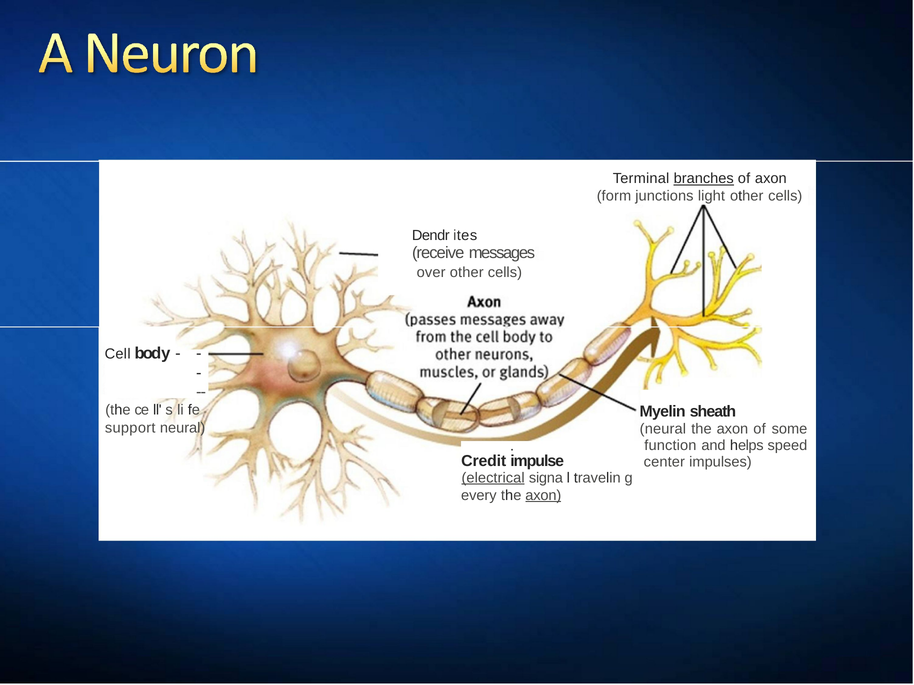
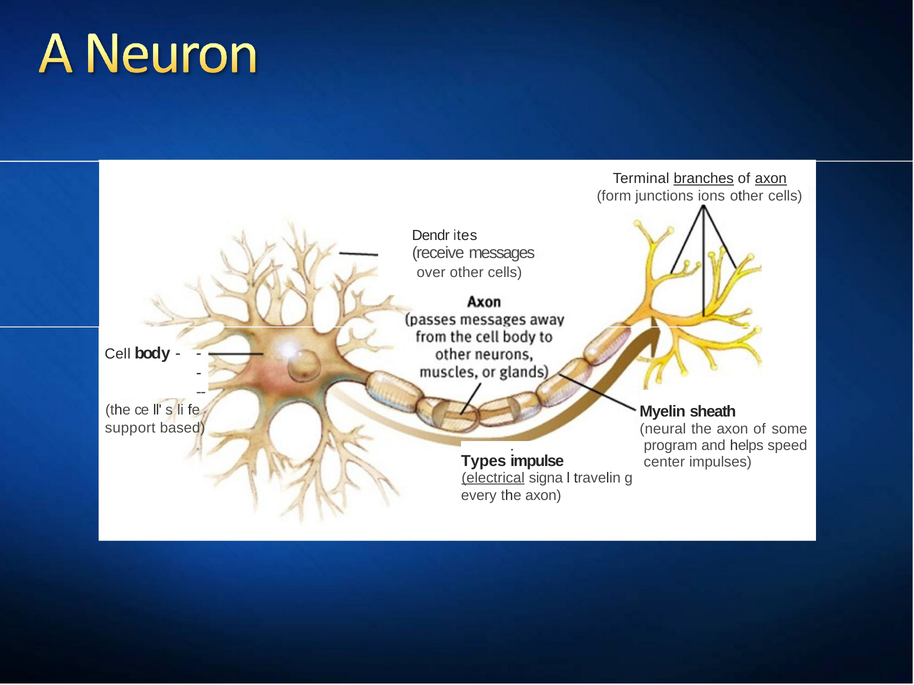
axon at (771, 179) underline: none -> present
light: light -> ions
support neural: neural -> based
function: function -> program
Credit: Credit -> Types
axon at (543, 496) underline: present -> none
